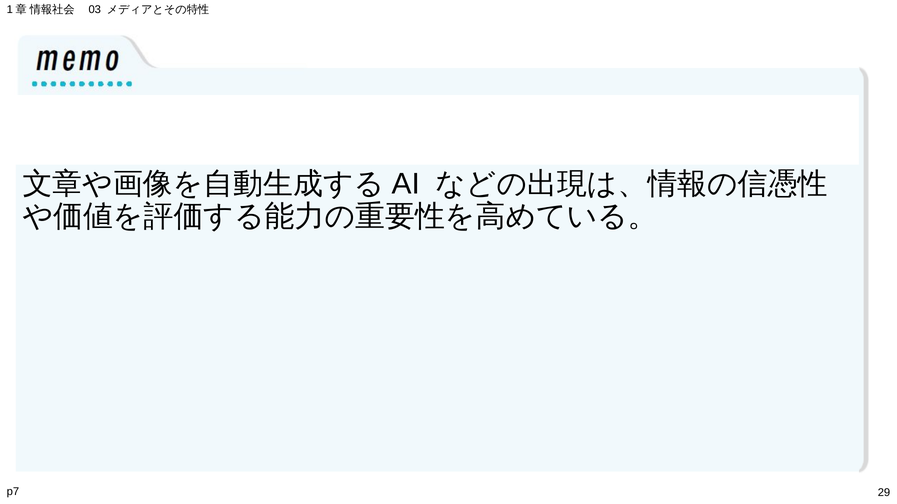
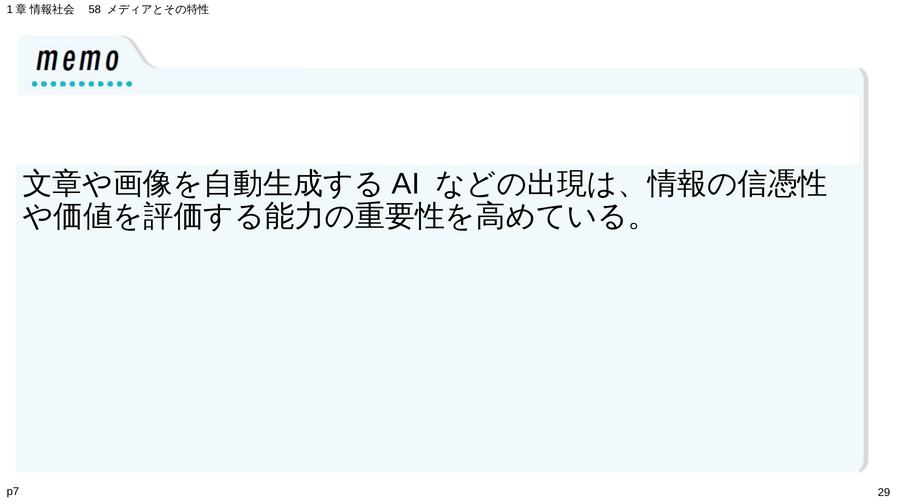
03: 03 -> 58
